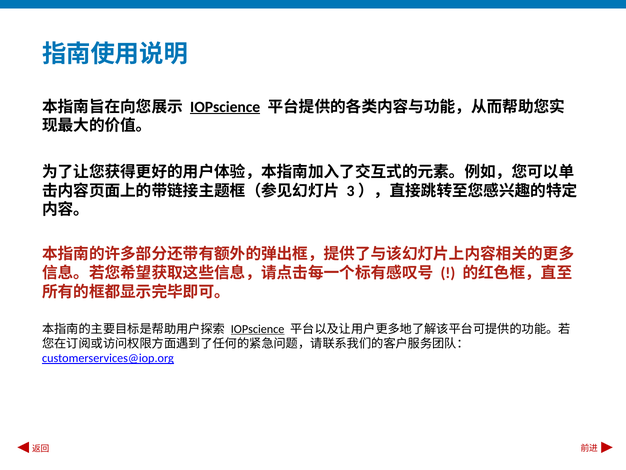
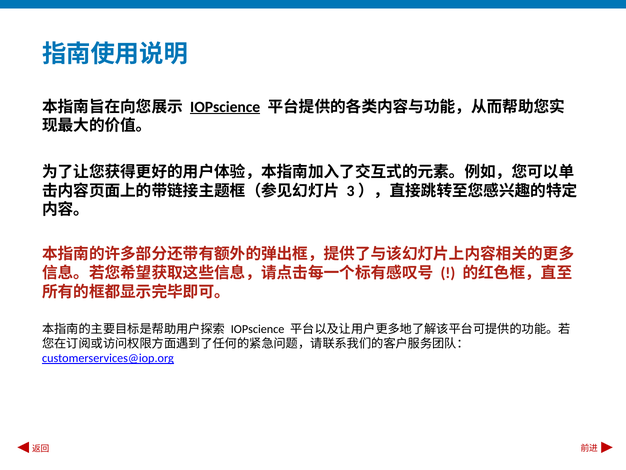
IOPscience at (258, 329) underline: present -> none
